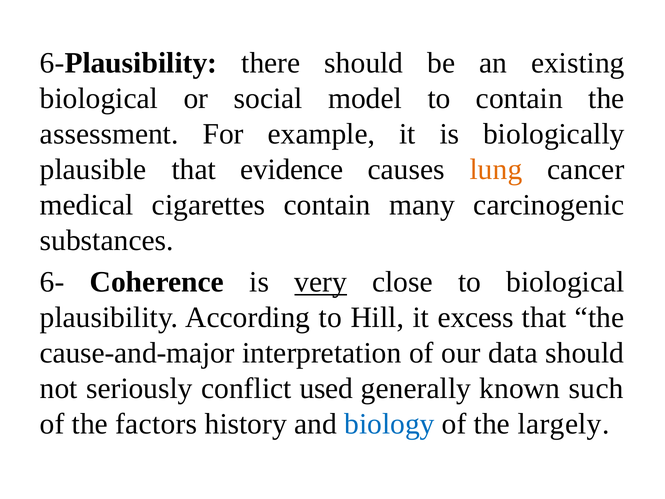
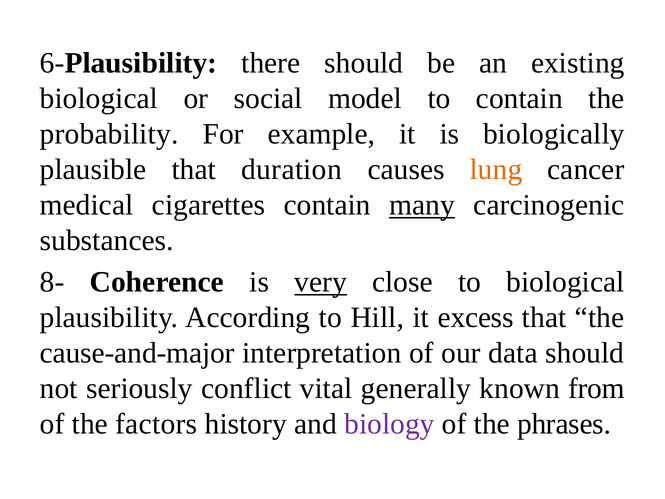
assessment: assessment -> probability
evidence: evidence -> duration
many underline: none -> present
6-: 6- -> 8-
used: used -> vital
such: such -> from
biology colour: blue -> purple
largely: largely -> phrases
